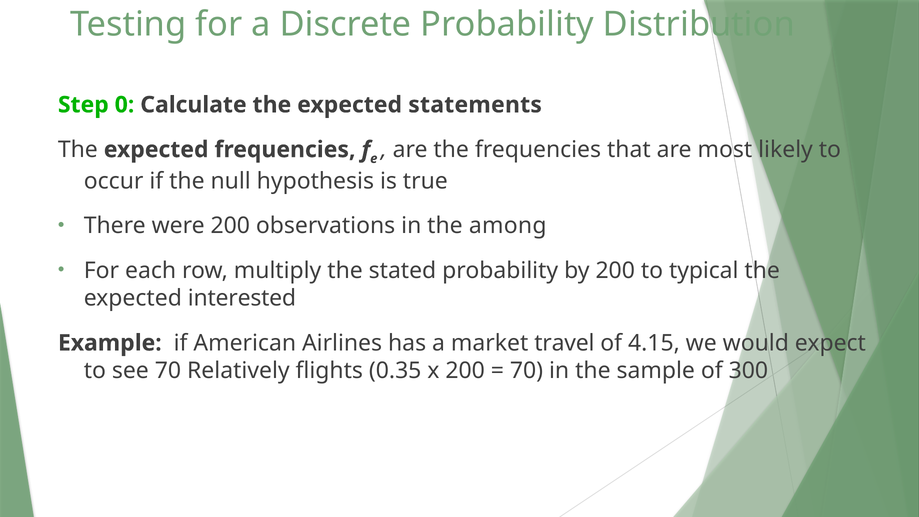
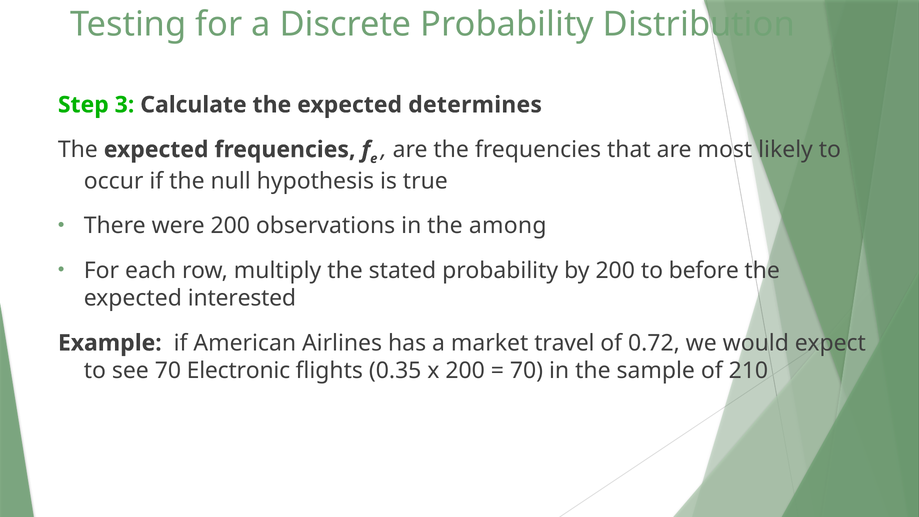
0: 0 -> 3
statements: statements -> determines
typical: typical -> before
4.15: 4.15 -> 0.72
Relatively: Relatively -> Electronic
300: 300 -> 210
